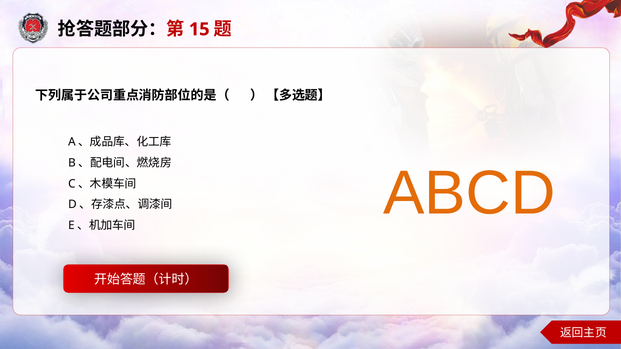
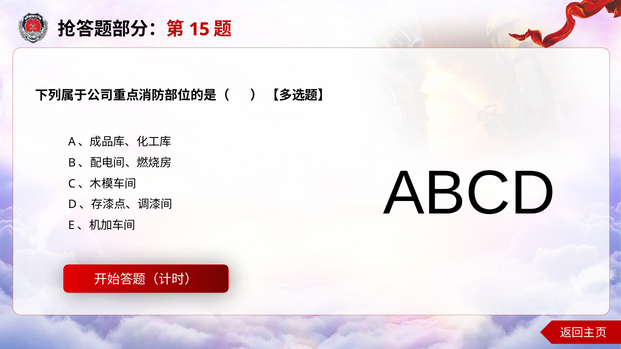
ABCD colour: orange -> black
